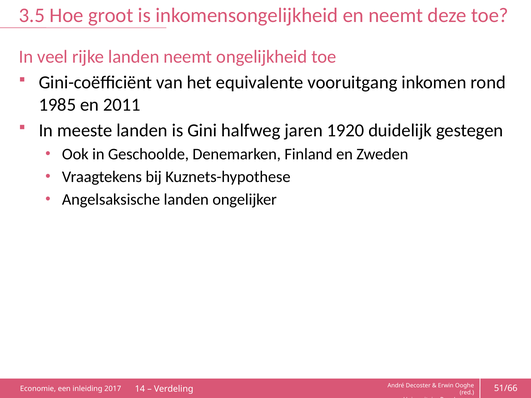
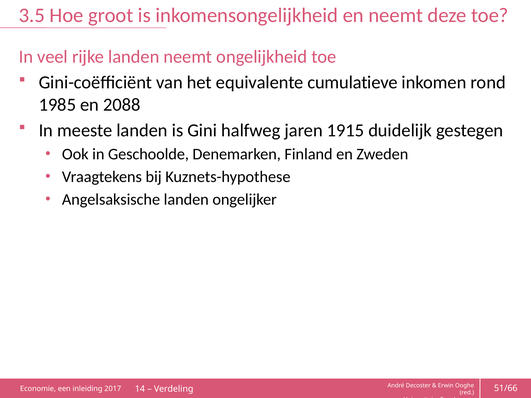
vooruitgang: vooruitgang -> cumulatieve
2011: 2011 -> 2088
1920: 1920 -> 1915
